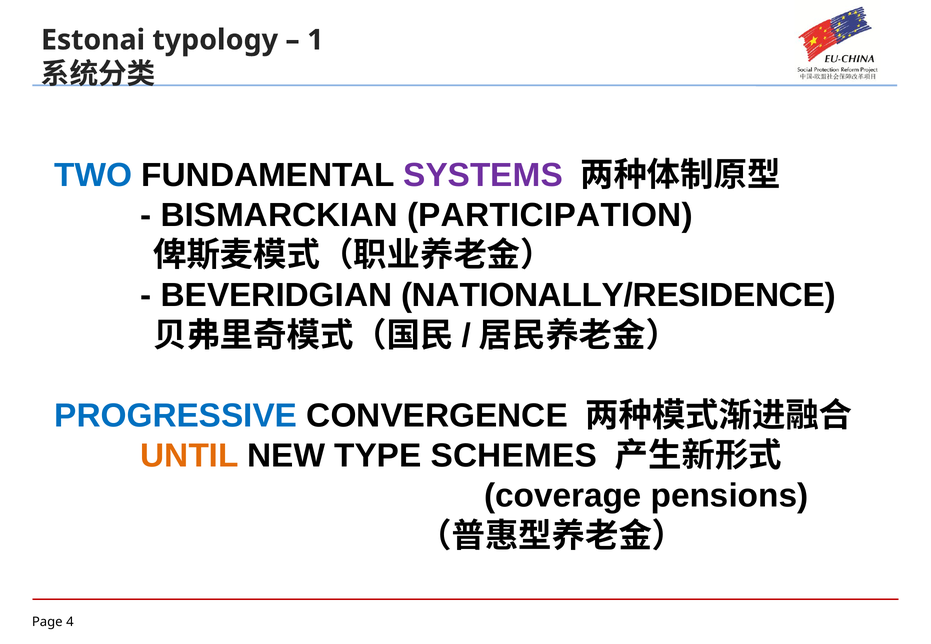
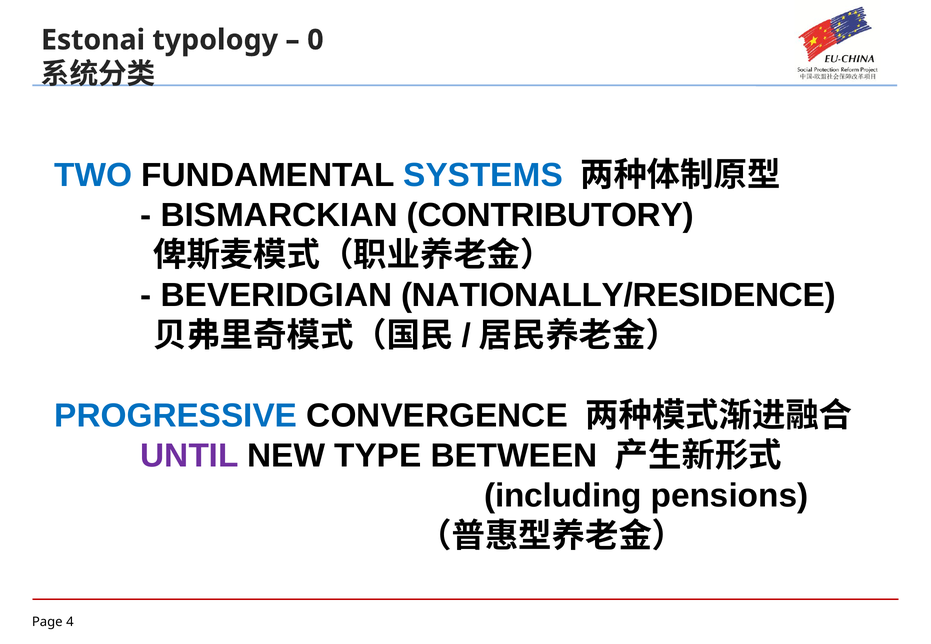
1: 1 -> 0
SYSTEMS colour: purple -> blue
PARTICIPATION: PARTICIPATION -> CONTRIBUTORY
UNTIL colour: orange -> purple
SCHEMES: SCHEMES -> BETWEEN
coverage: coverage -> including
